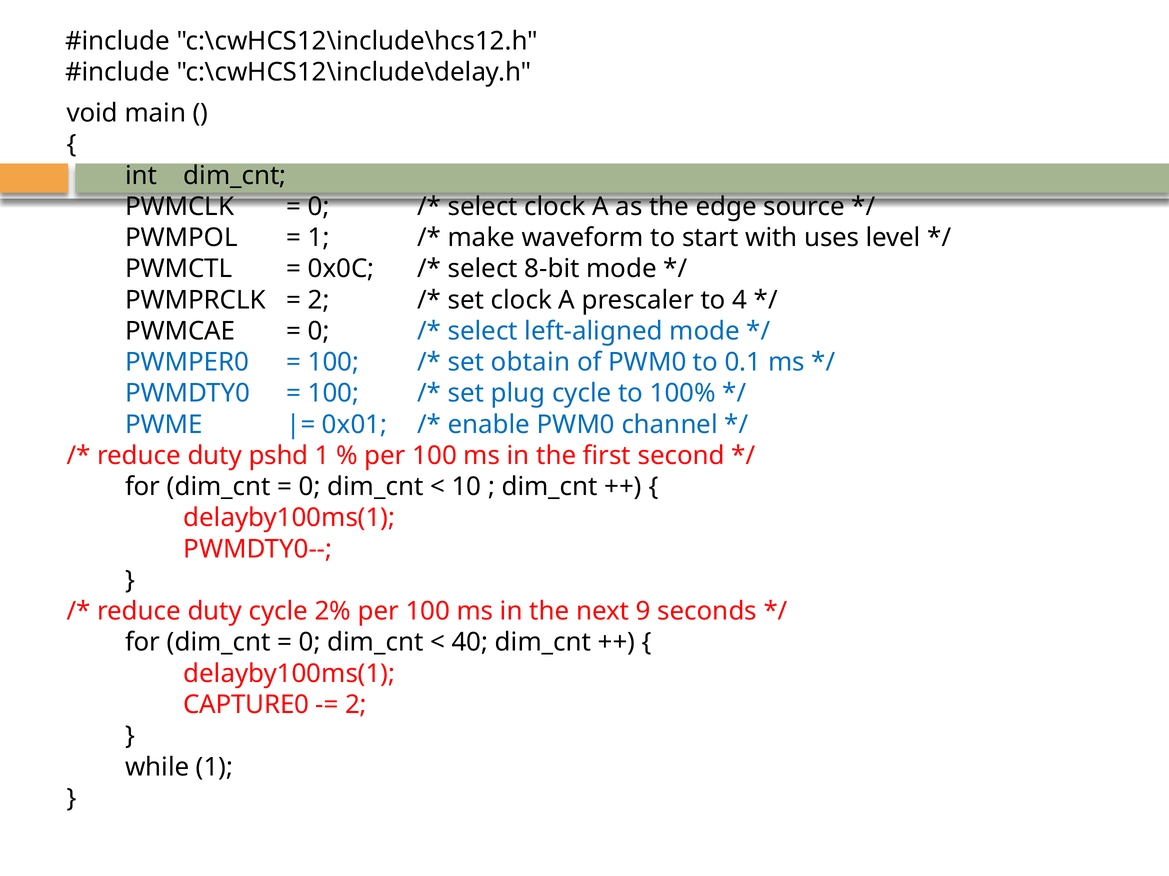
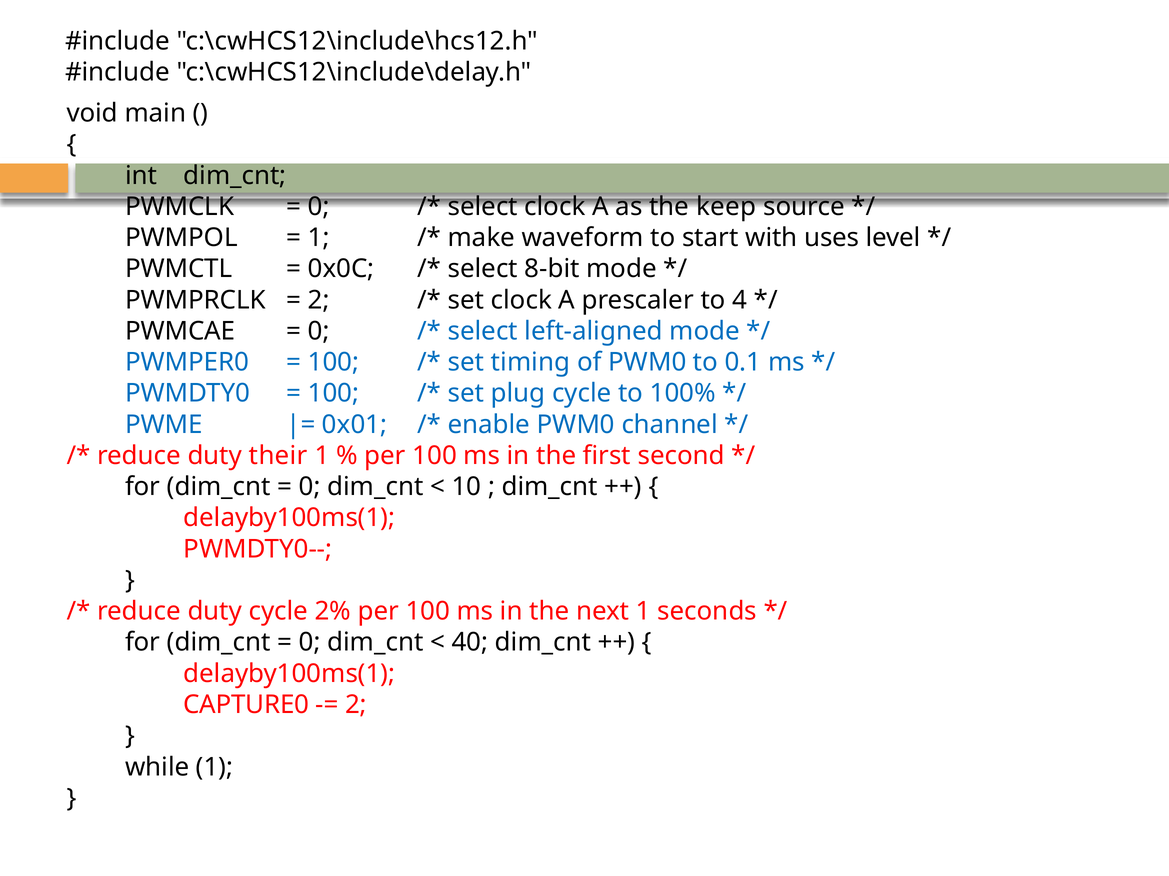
edge: edge -> keep
obtain: obtain -> timing
pshd: pshd -> their
next 9: 9 -> 1
